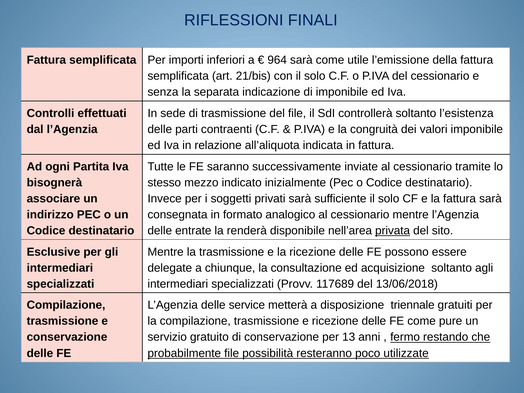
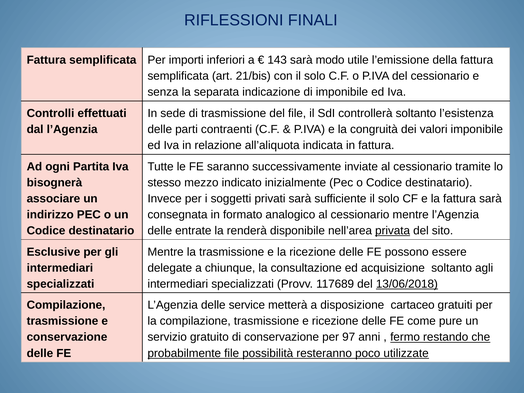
964: 964 -> 143
sarà come: come -> modo
13/06/2018 underline: none -> present
triennale: triennale -> cartaceo
13: 13 -> 97
